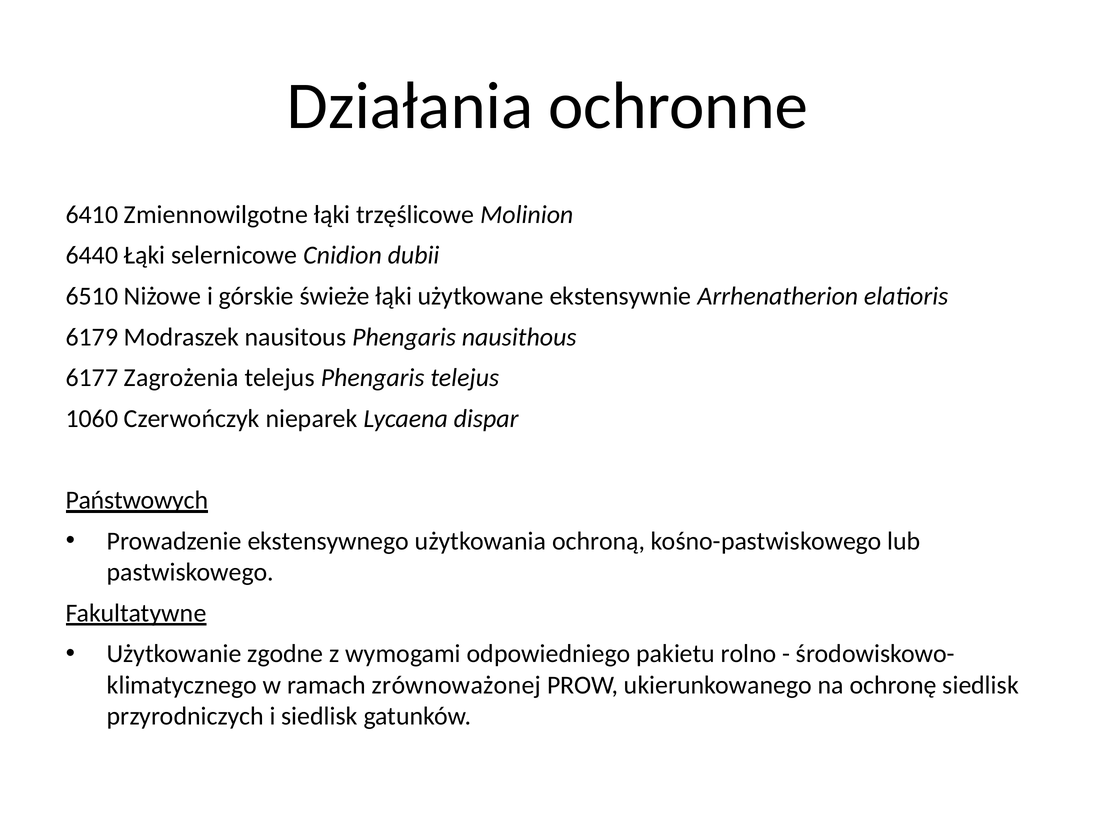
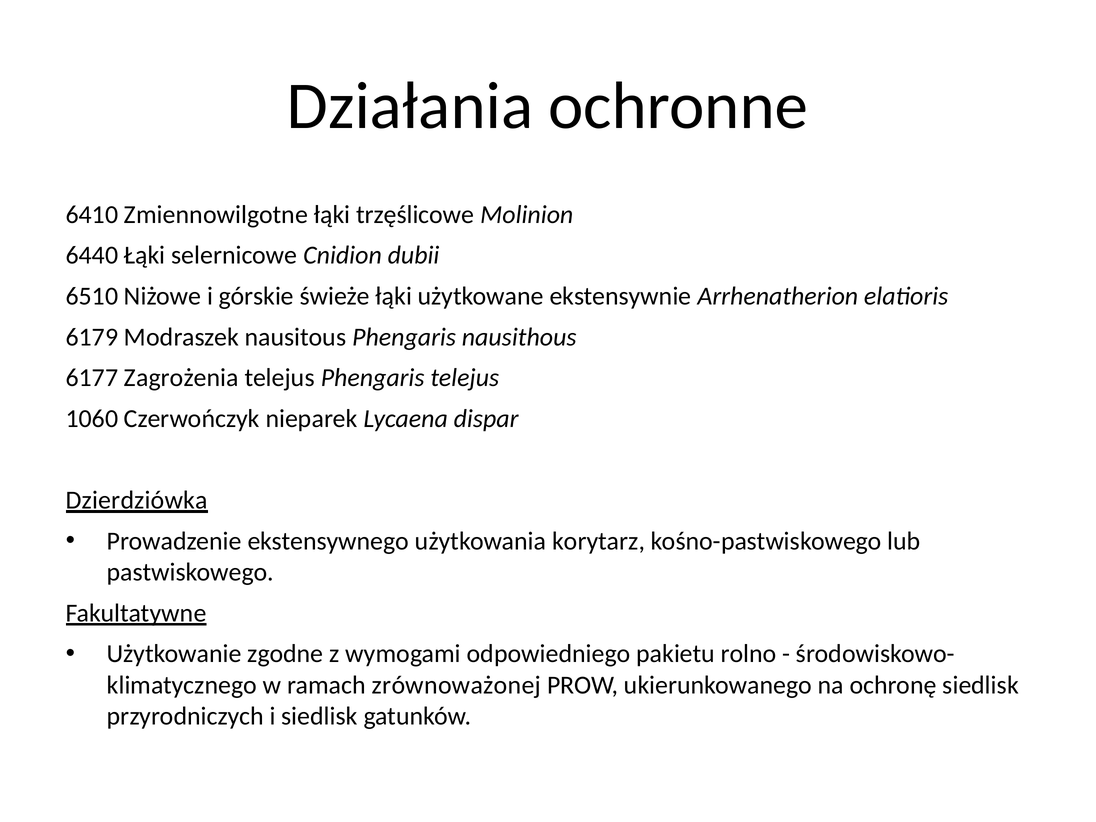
Państwowych: Państwowych -> Dzierdziówka
ochroną: ochroną -> korytarz
